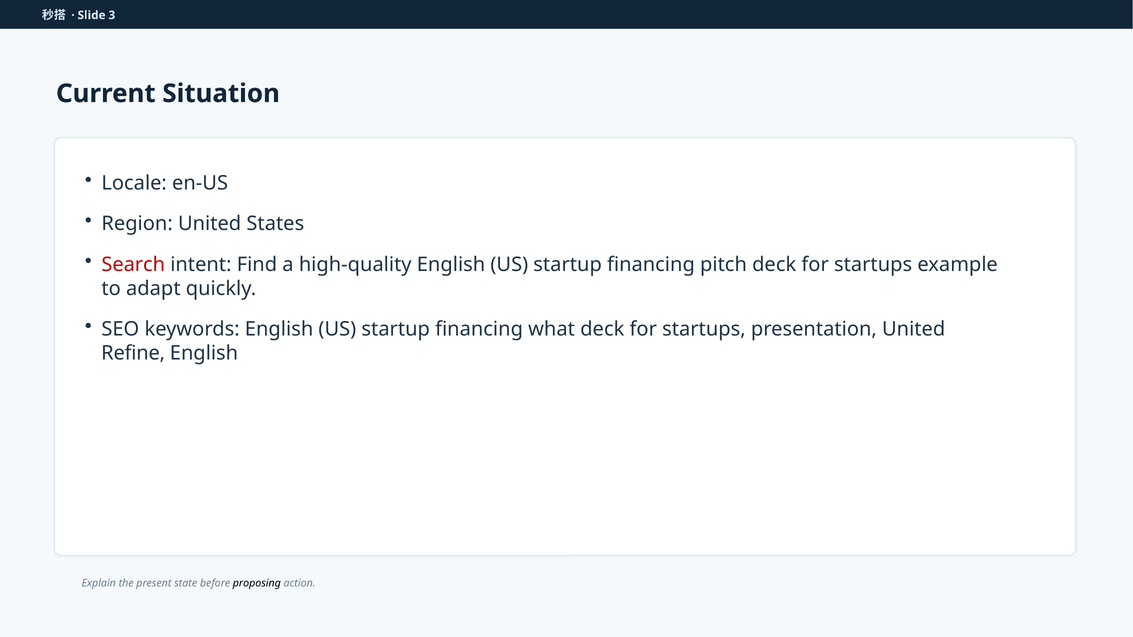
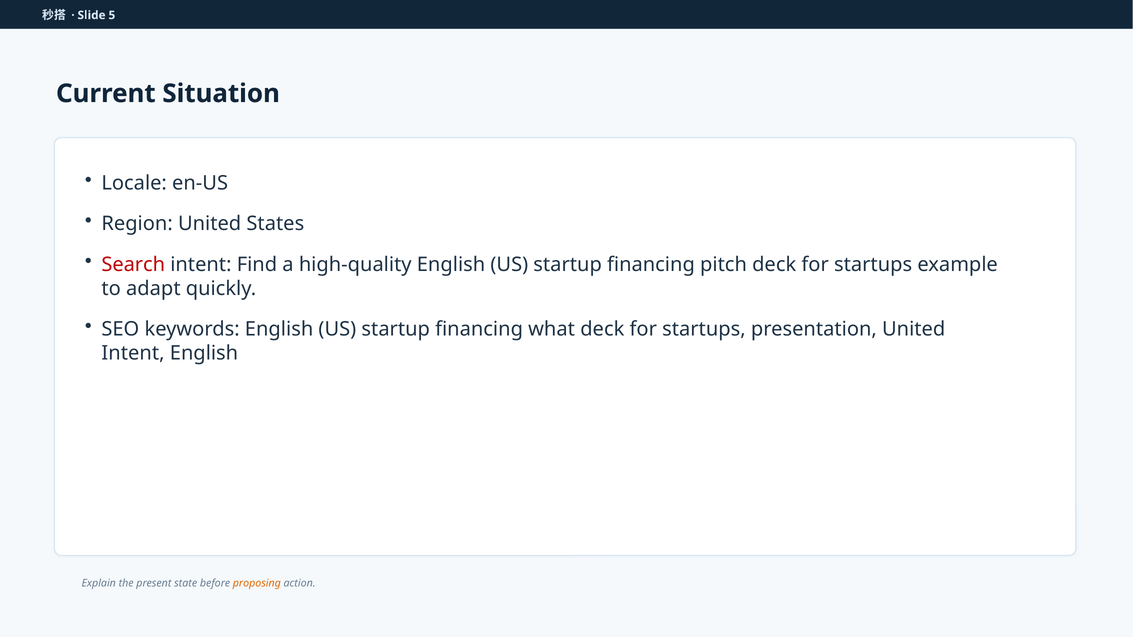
3: 3 -> 5
Refine at (133, 353): Refine -> Intent
proposing colour: black -> orange
